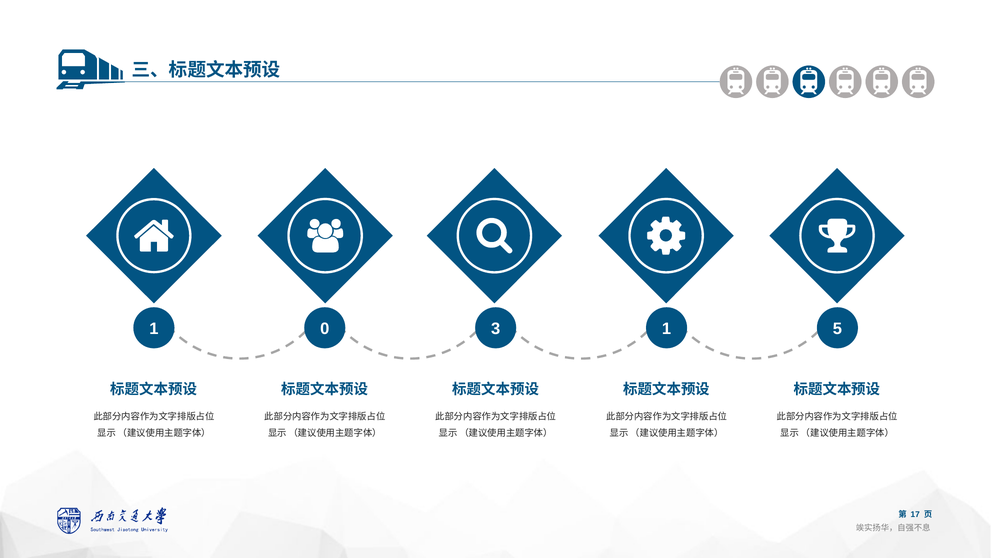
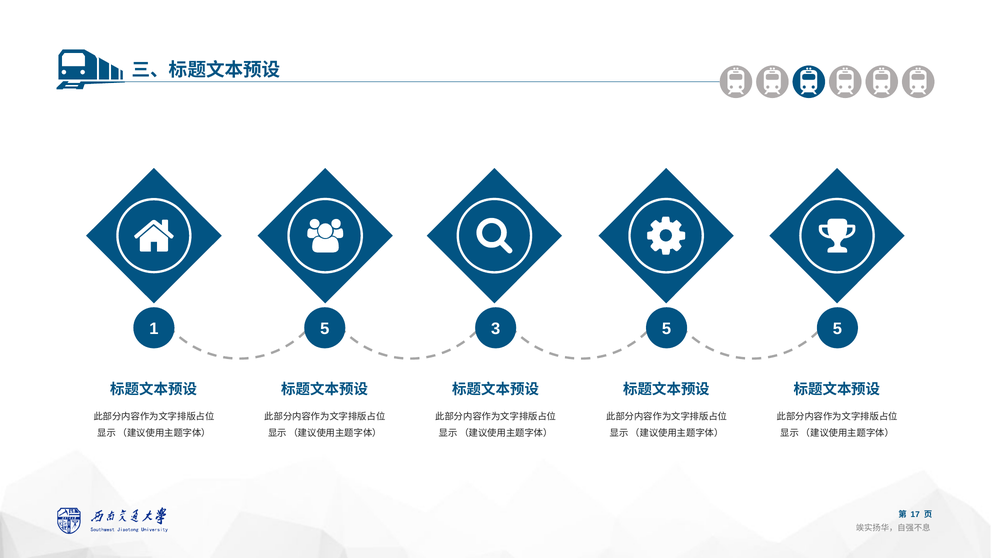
1 0: 0 -> 5
3 1: 1 -> 5
